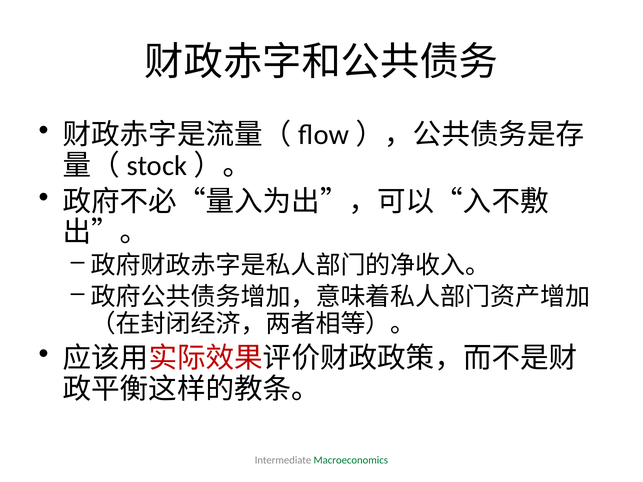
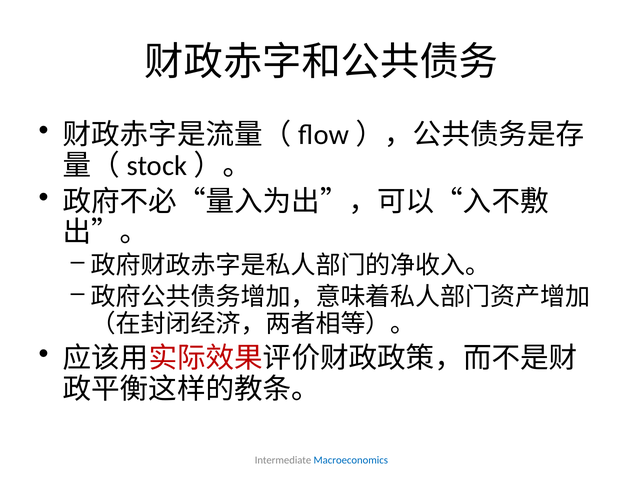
Macroeconomics colour: green -> blue
